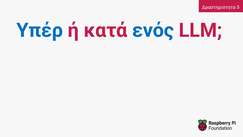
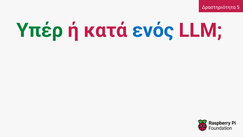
Υπέρ colour: blue -> green
